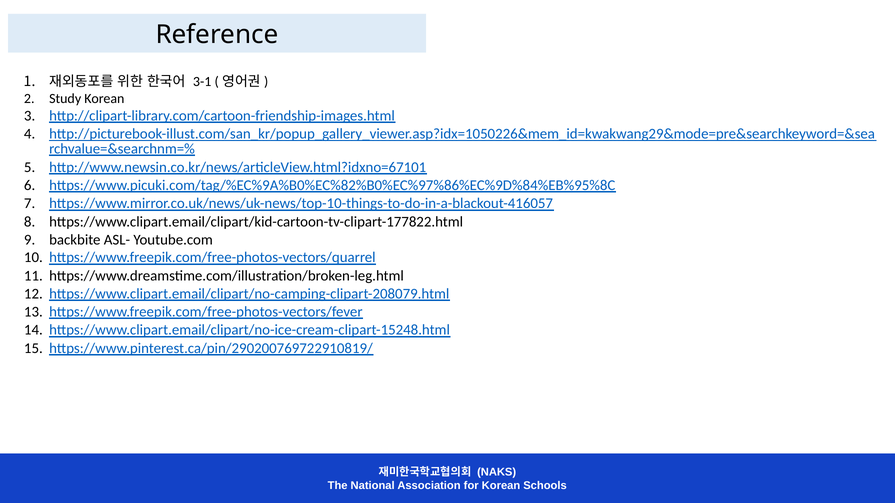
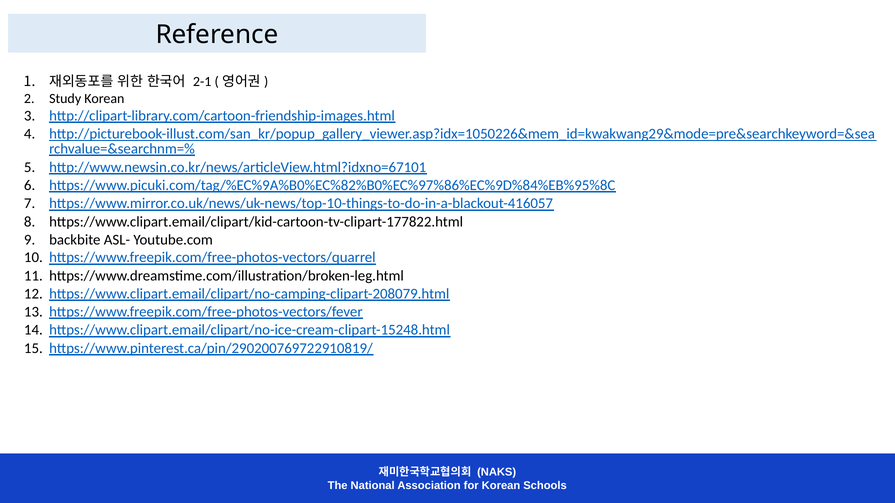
3-1: 3-1 -> 2-1
